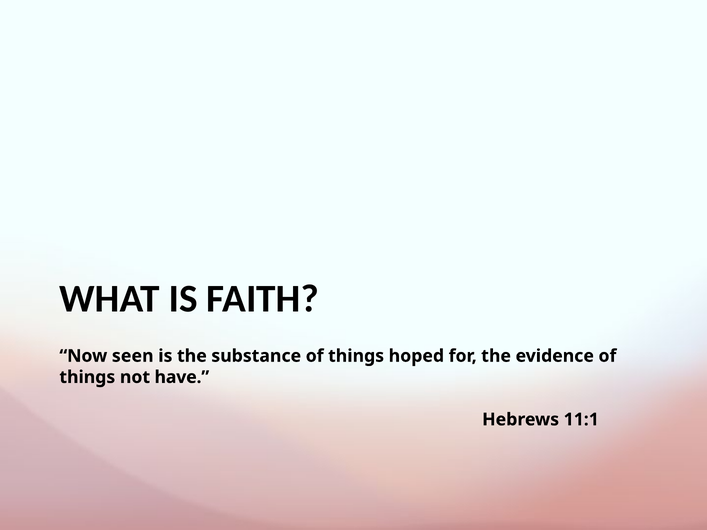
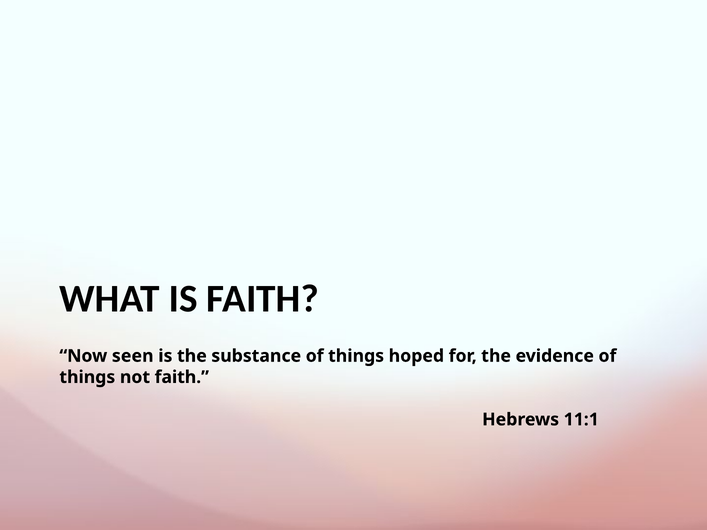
not have: have -> faith
